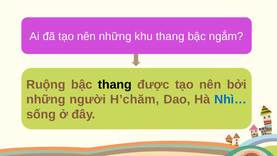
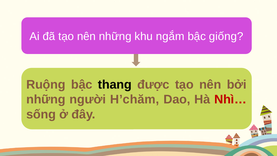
khu thang: thang -> ngắm
ngắm: ngắm -> giống
Nhì… colour: blue -> red
